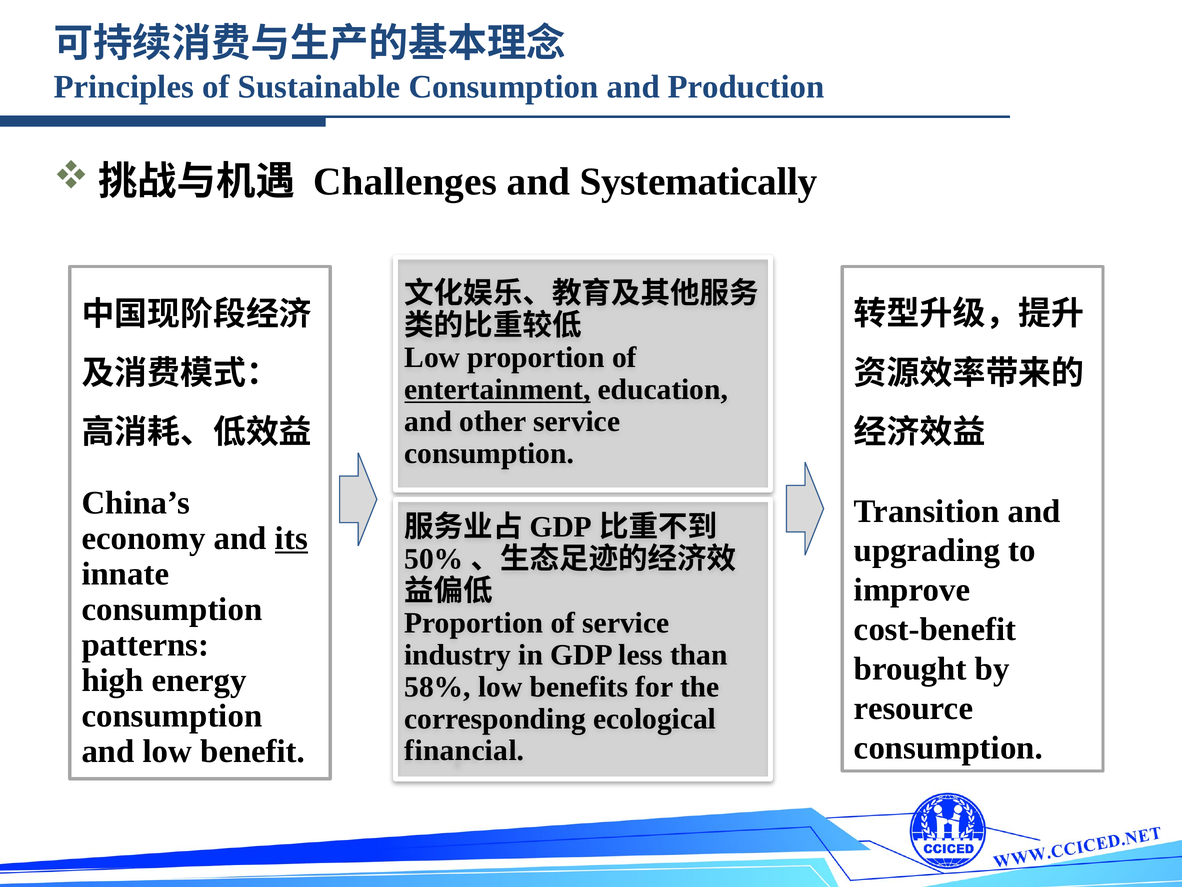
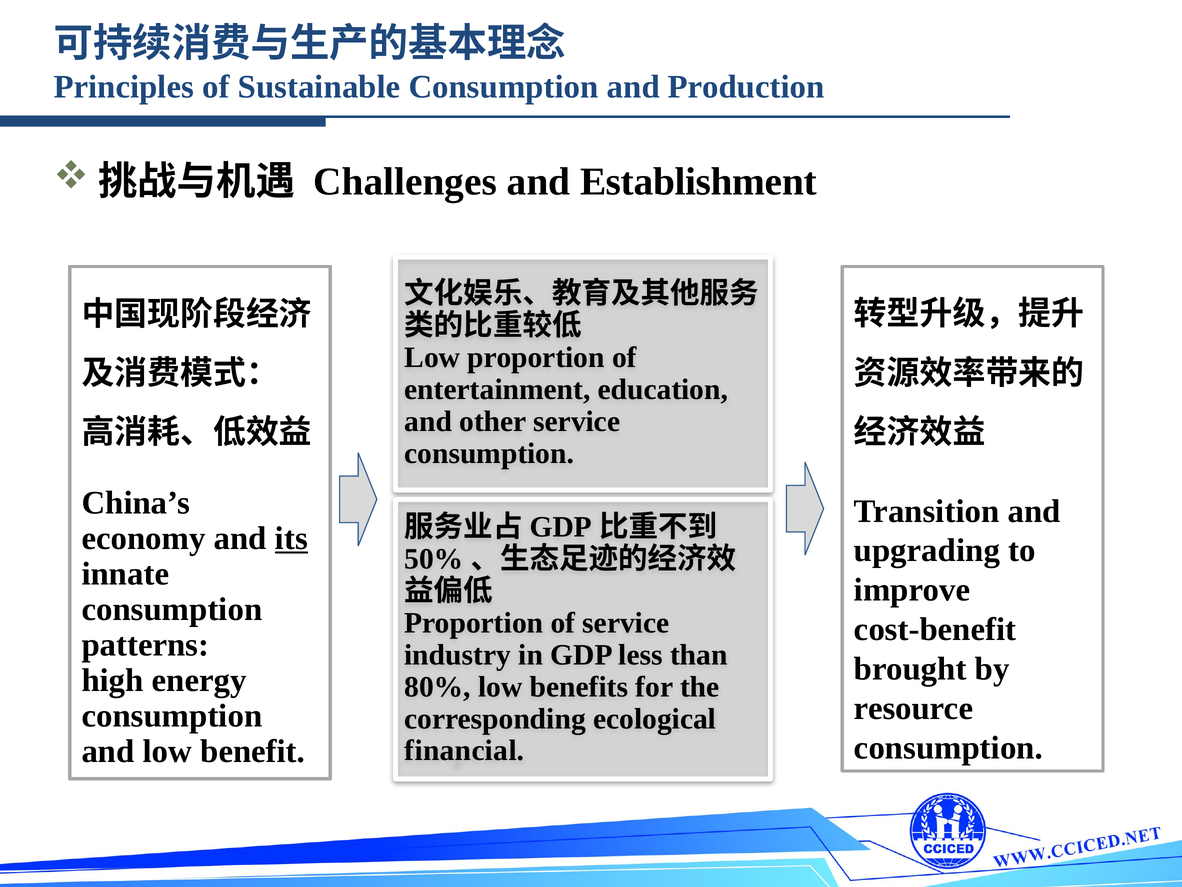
Systematically: Systematically -> Establishment
entertainment underline: present -> none
58%: 58% -> 80%
